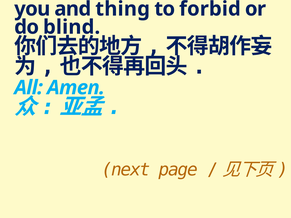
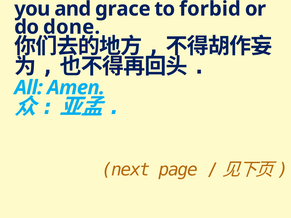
thing: thing -> grace
blind: blind -> done
